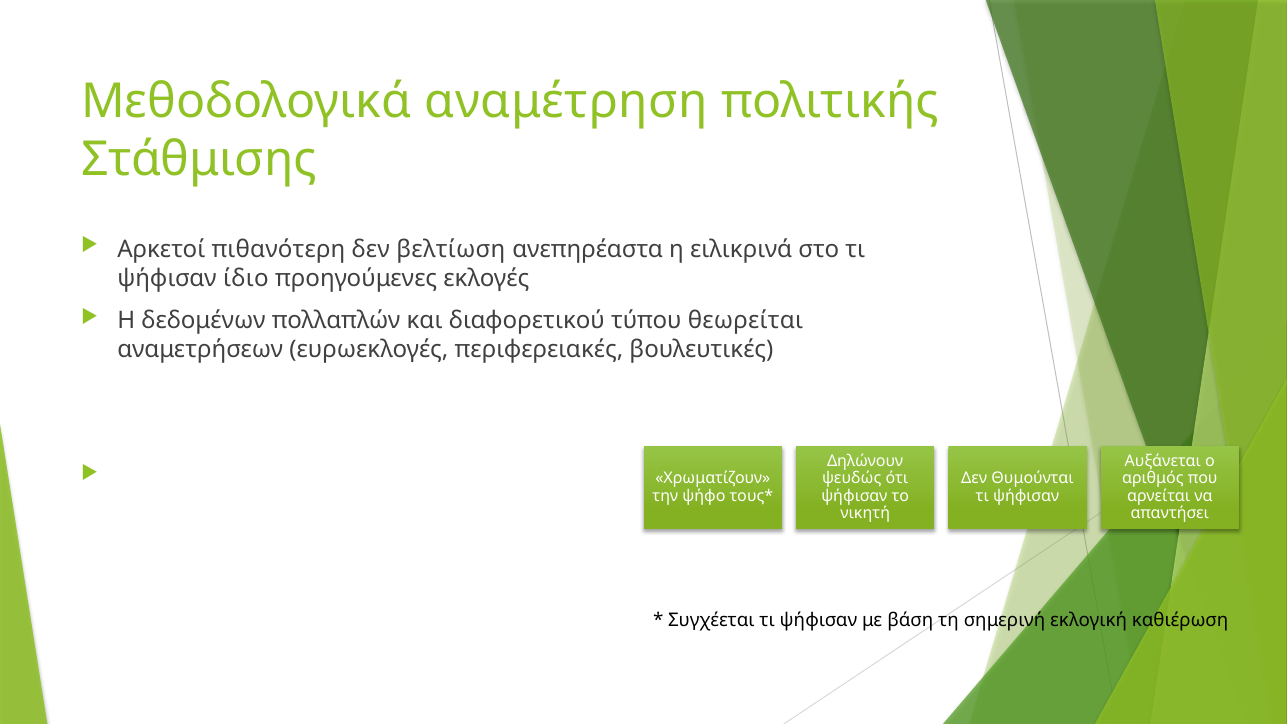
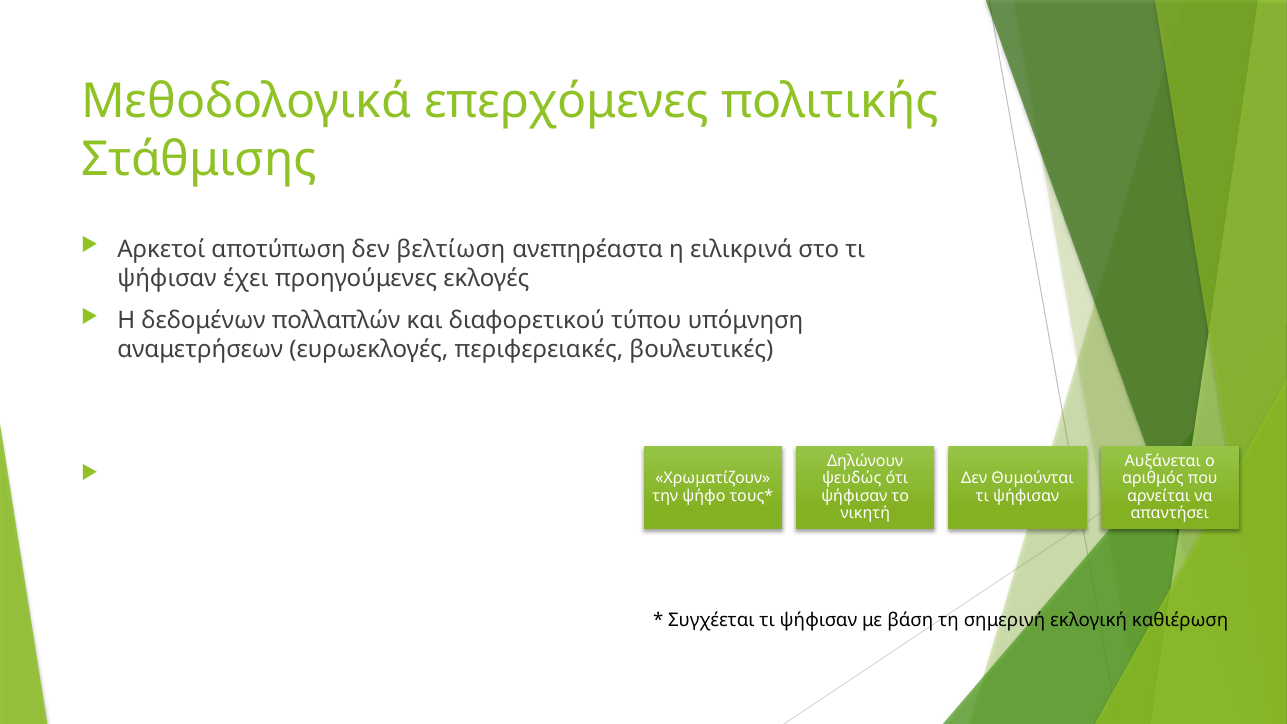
αναμέτρηση: αναμέτρηση -> επερχόμενες
πιθανότερη: πιθανότερη -> αποτύπωση
ίδιο: ίδιο -> έχει
θεωρείται: θεωρείται -> υπόμνηση
